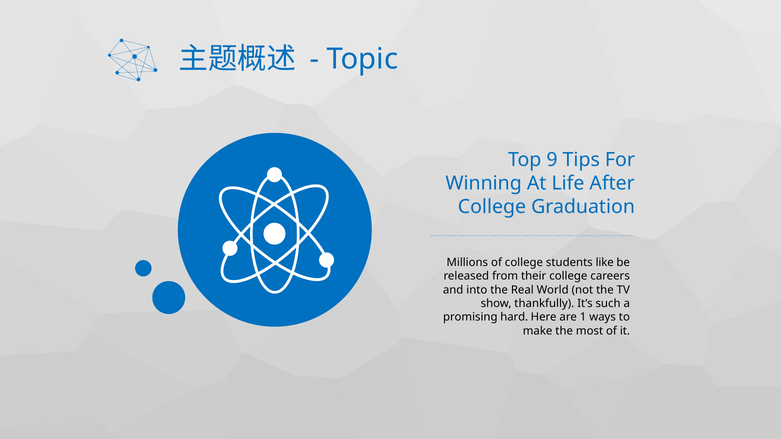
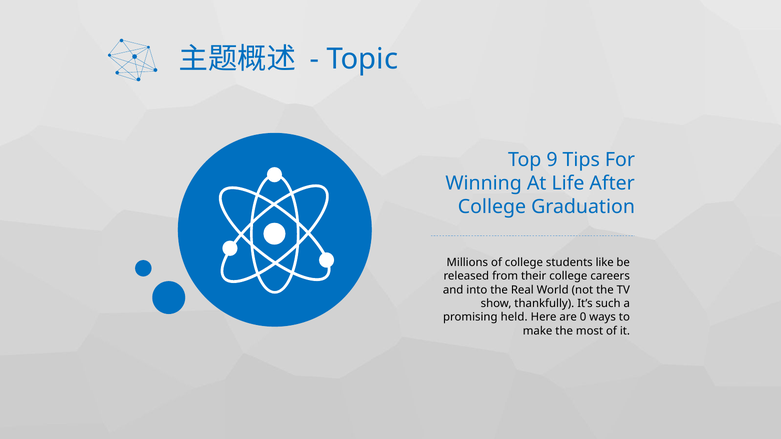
hard: hard -> held
1: 1 -> 0
